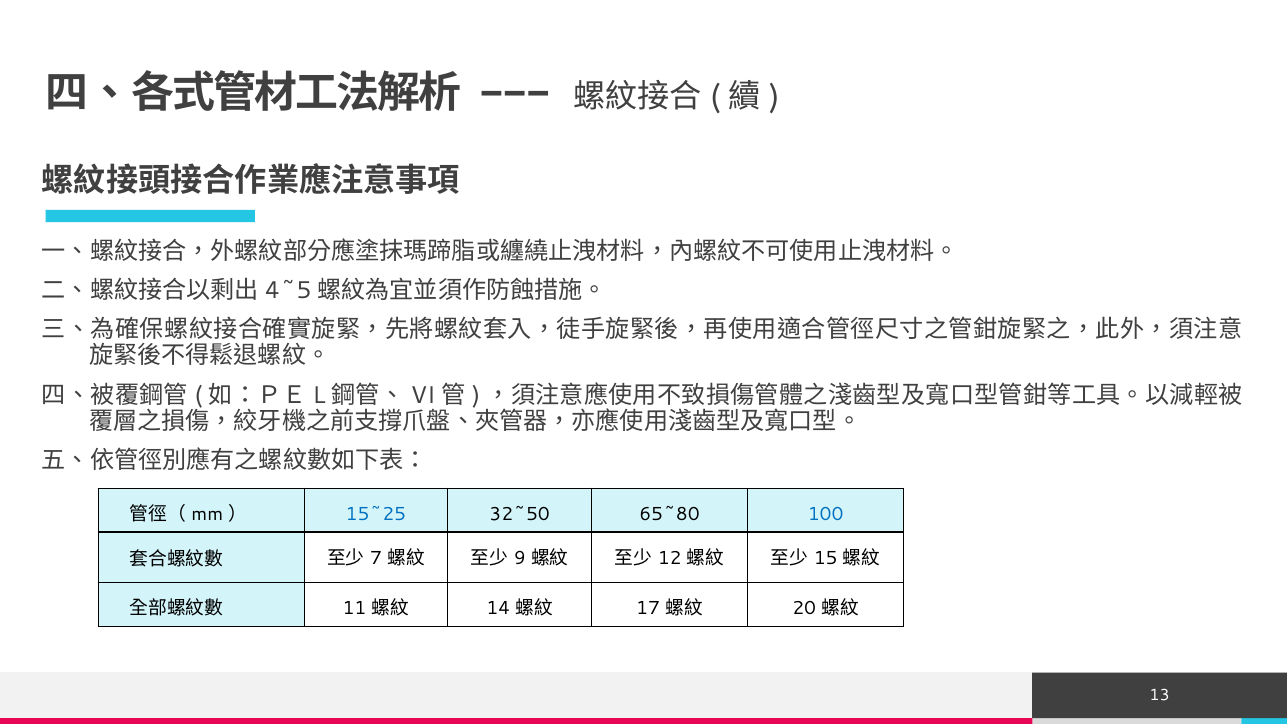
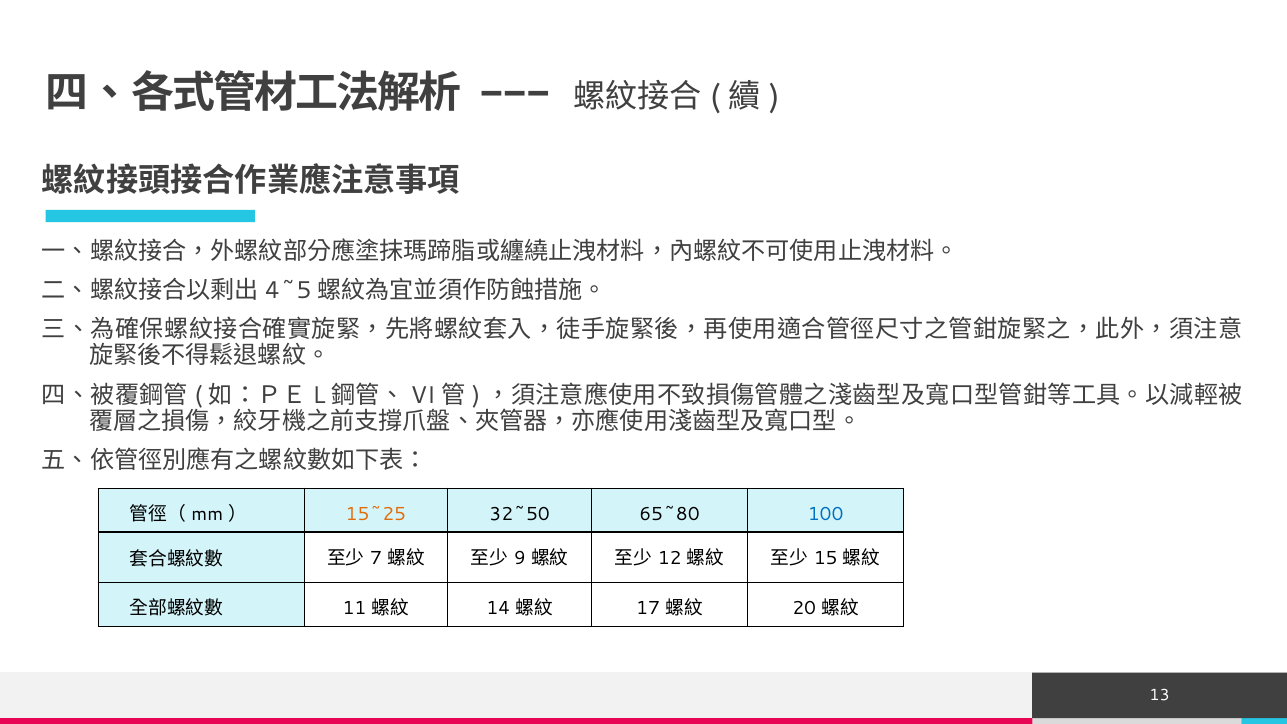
15~25 colour: blue -> orange
